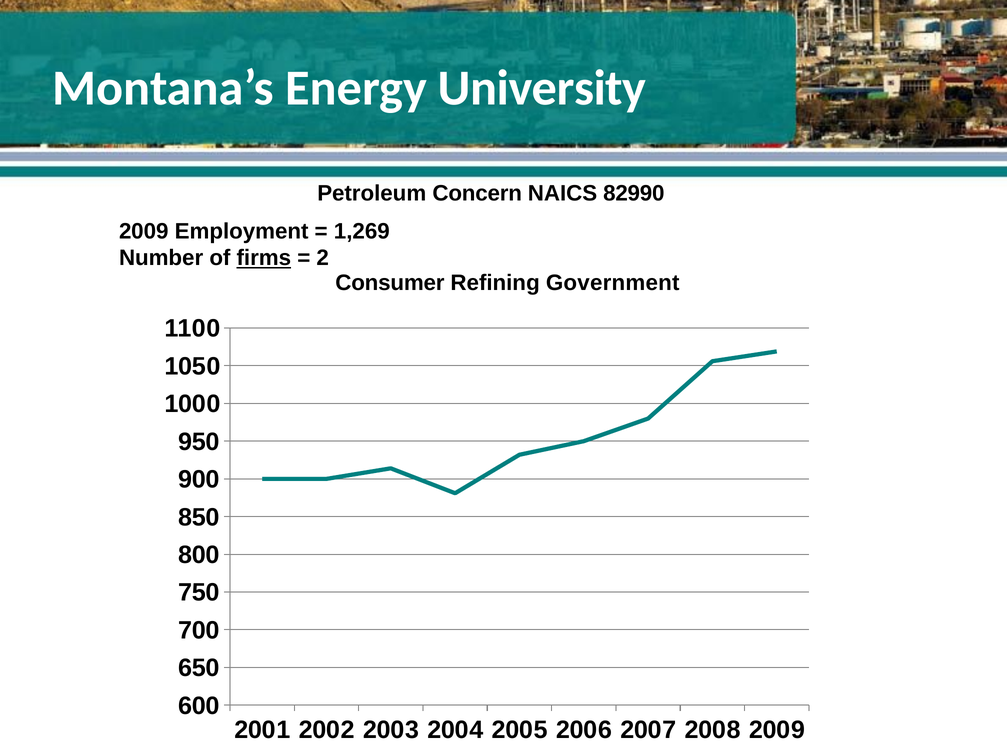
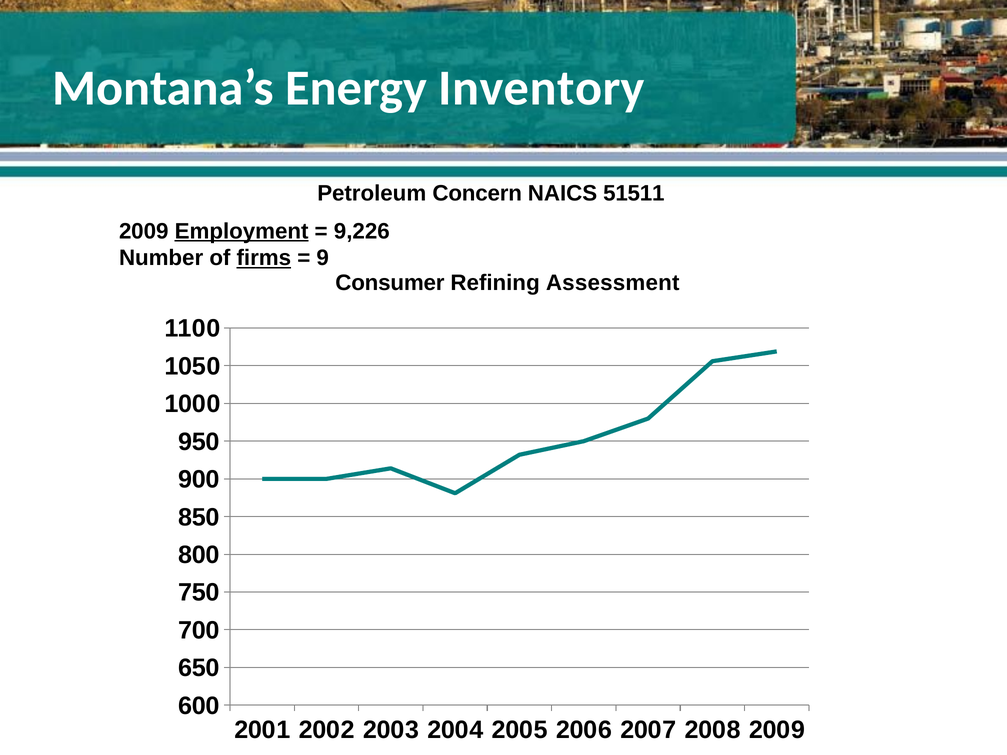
University: University -> Inventory
82990: 82990 -> 51511
Employment underline: none -> present
1,269: 1,269 -> 9,226
2: 2 -> 9
Government: Government -> Assessment
